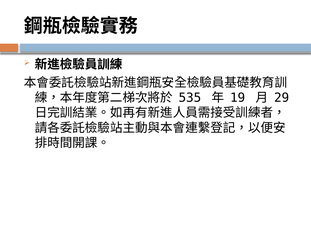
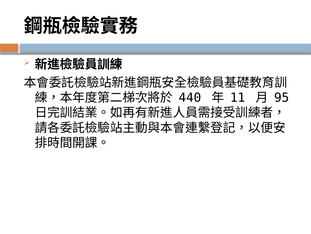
535: 535 -> 440
19: 19 -> 11
29: 29 -> 95
